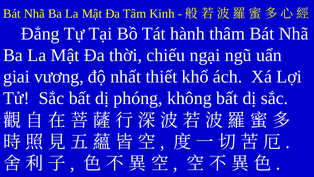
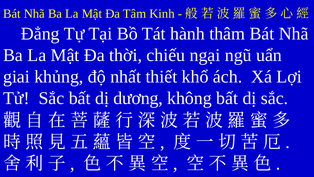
vương: vương -> khủng
phóng: phóng -> dương
